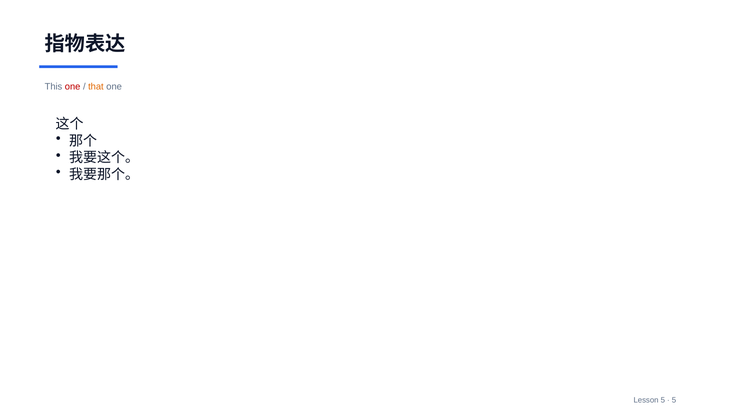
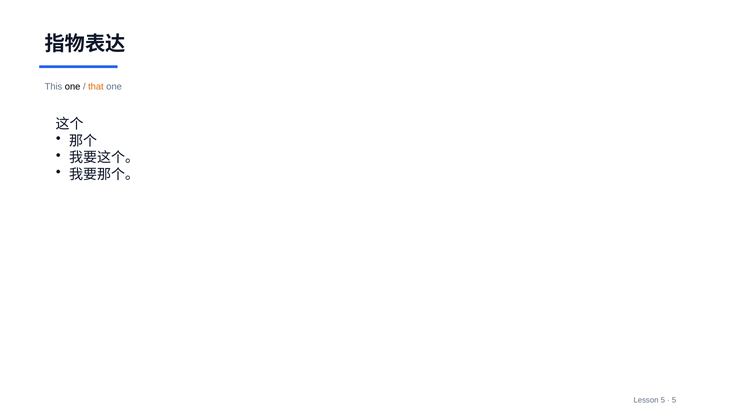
one at (73, 87) colour: red -> black
